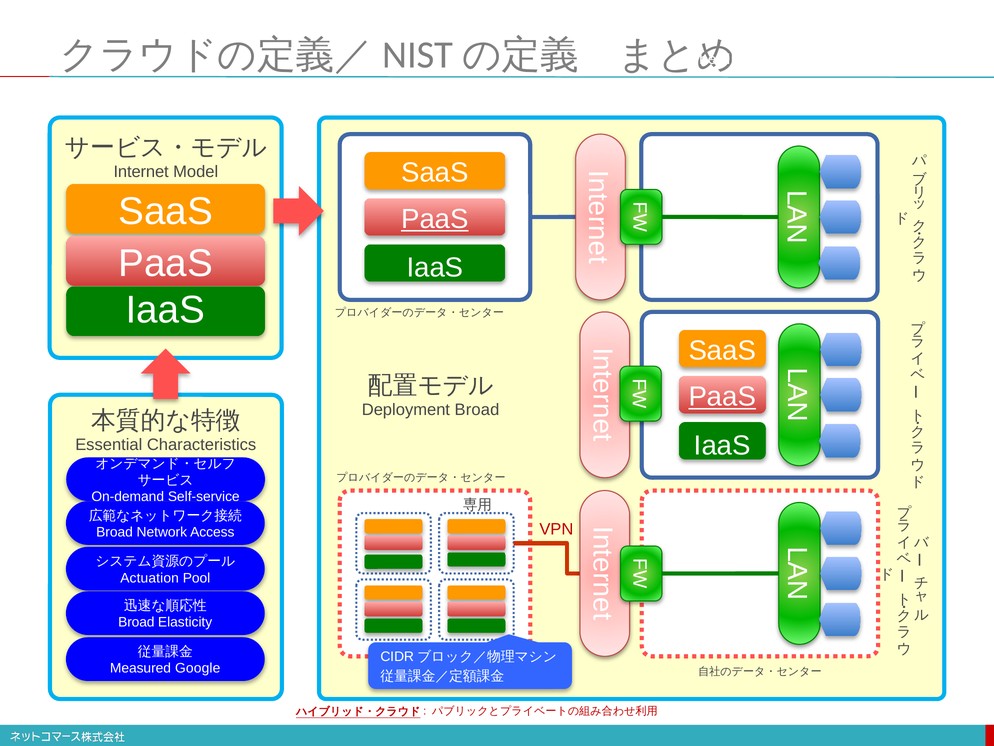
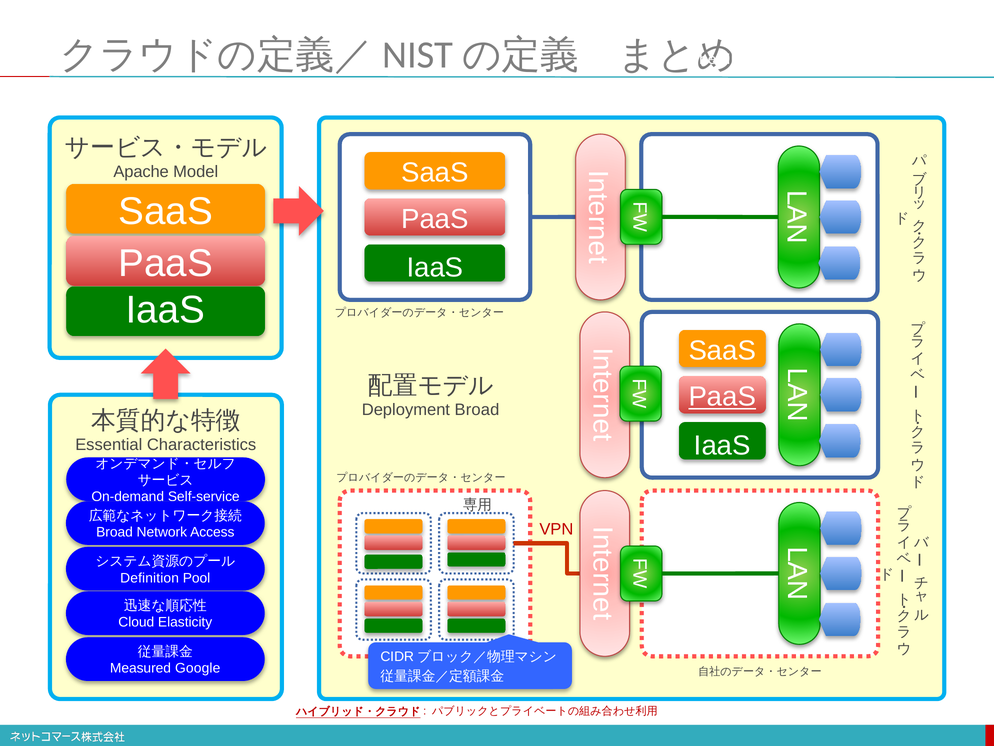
Internet: Internet -> Apache
PaaS at (435, 219) underline: present -> none
Actuation at (150, 578): Actuation -> Definition
Broad at (136, 622): Broad -> Cloud
